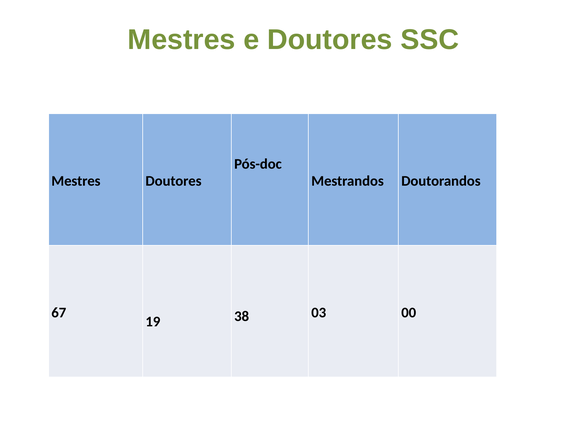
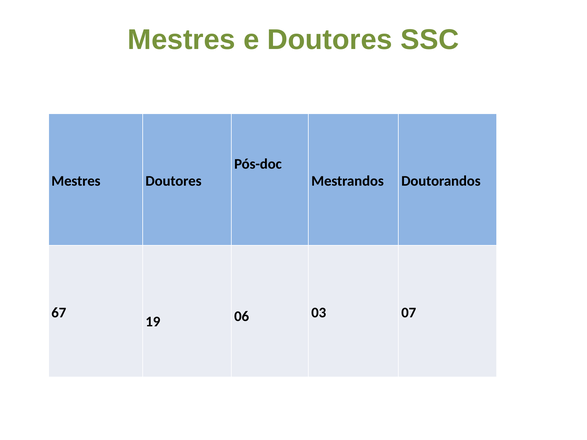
38: 38 -> 06
00: 00 -> 07
